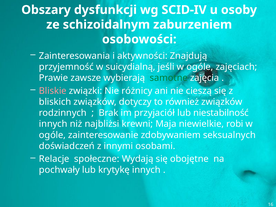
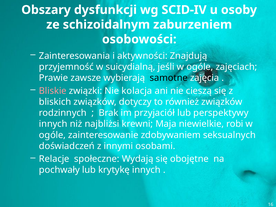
samotne colour: green -> black
różnicy: różnicy -> kolacja
niestabilność: niestabilność -> perspektywy
